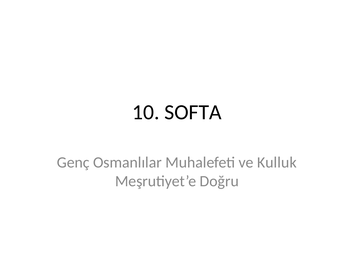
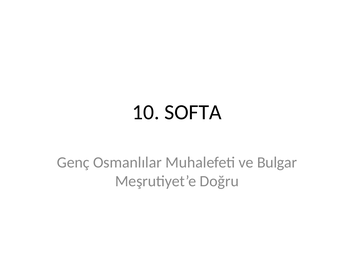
Kulluk: Kulluk -> Bulgar
